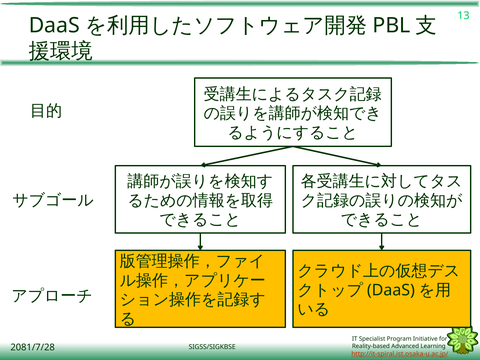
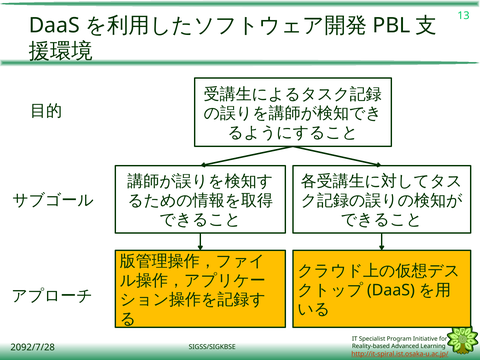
2081/7/28: 2081/7/28 -> 2092/7/28
